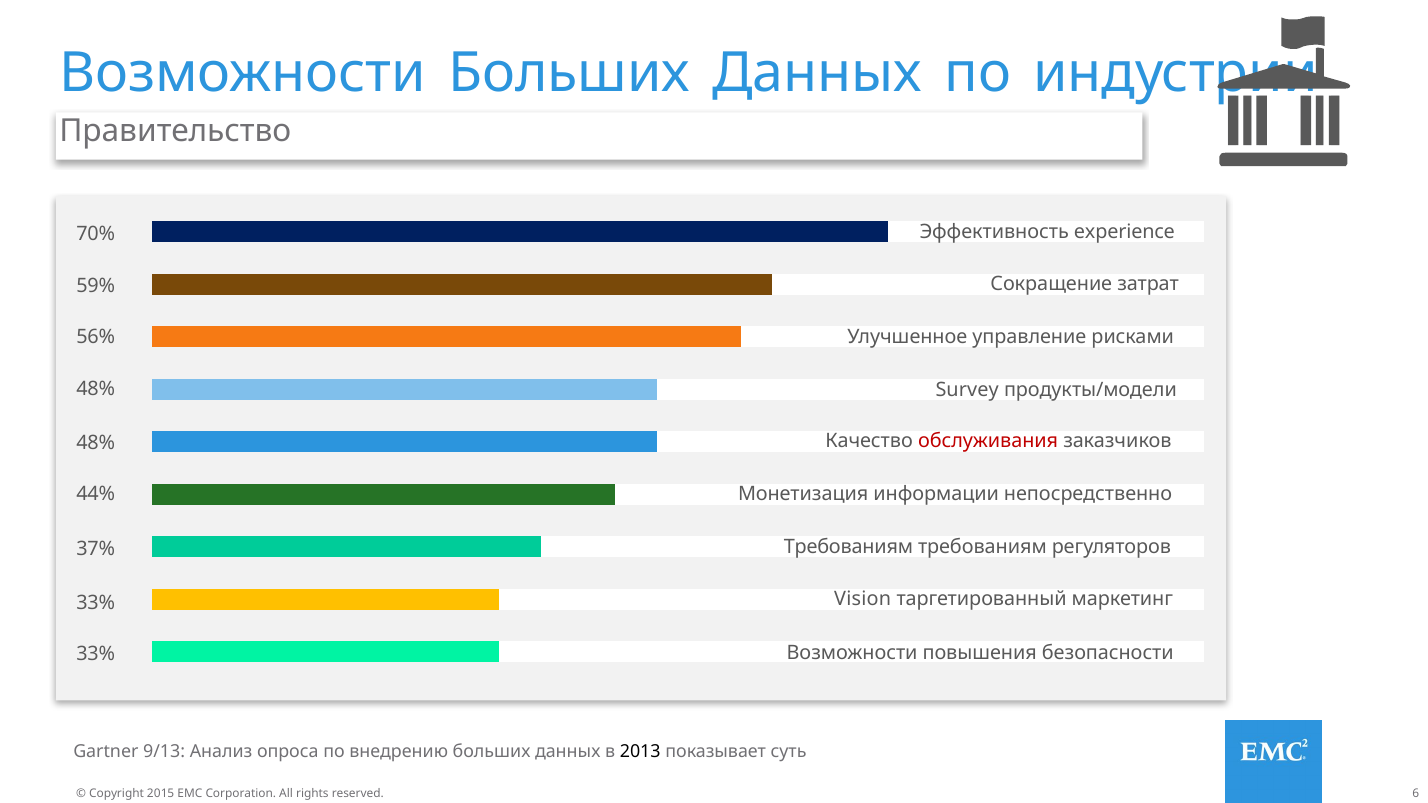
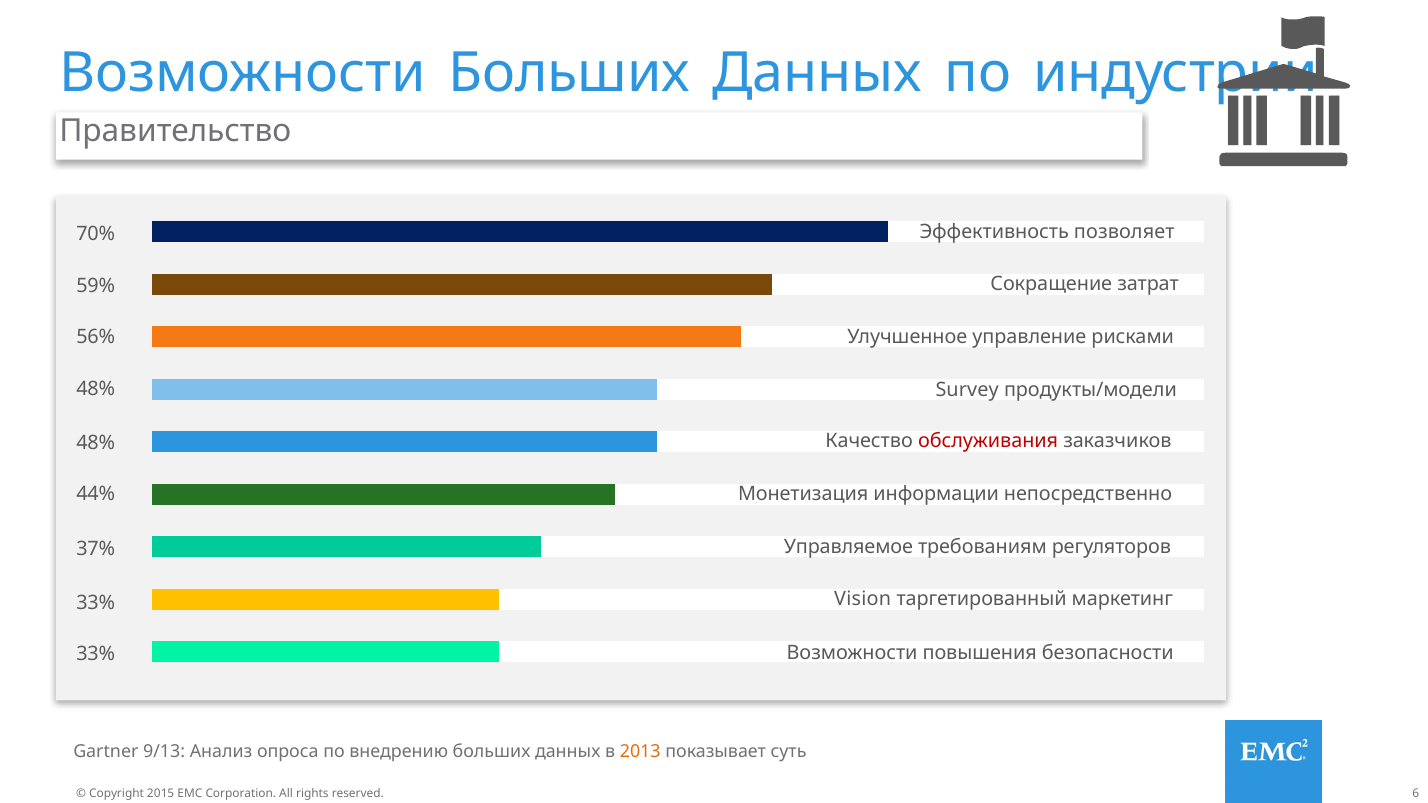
experience: experience -> позволяет
Требованиям at (848, 548): Требованиям -> Управляемое
2013 colour: black -> orange
